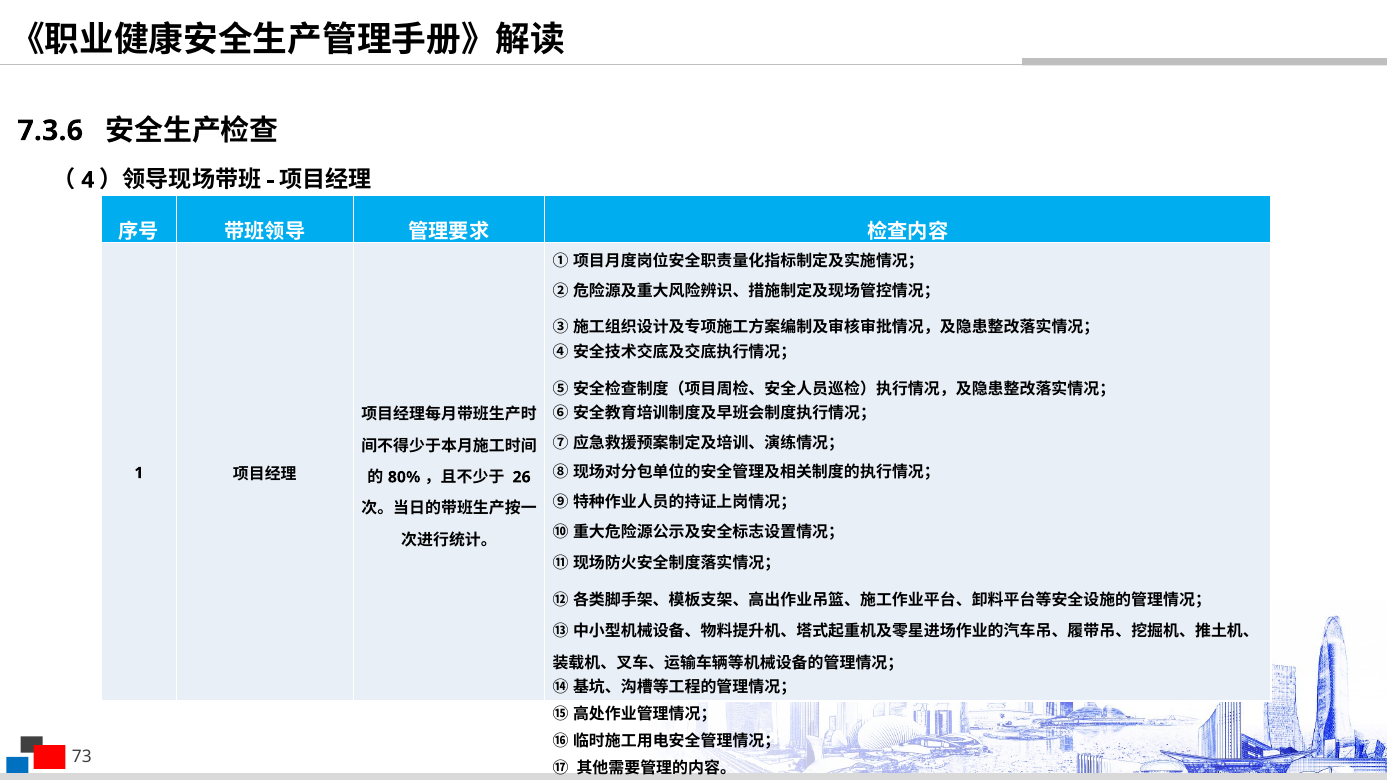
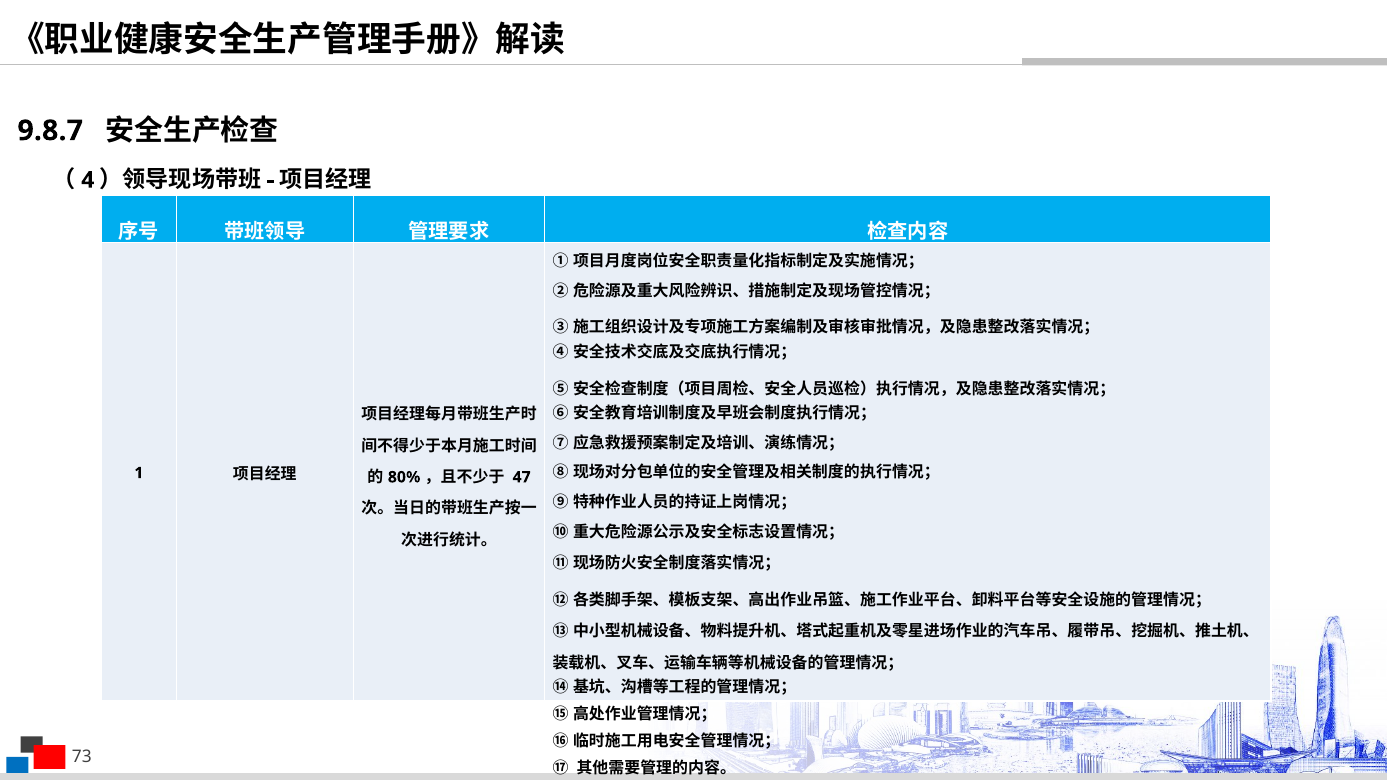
7.3.6: 7.3.6 -> 9.8.7
26: 26 -> 47
